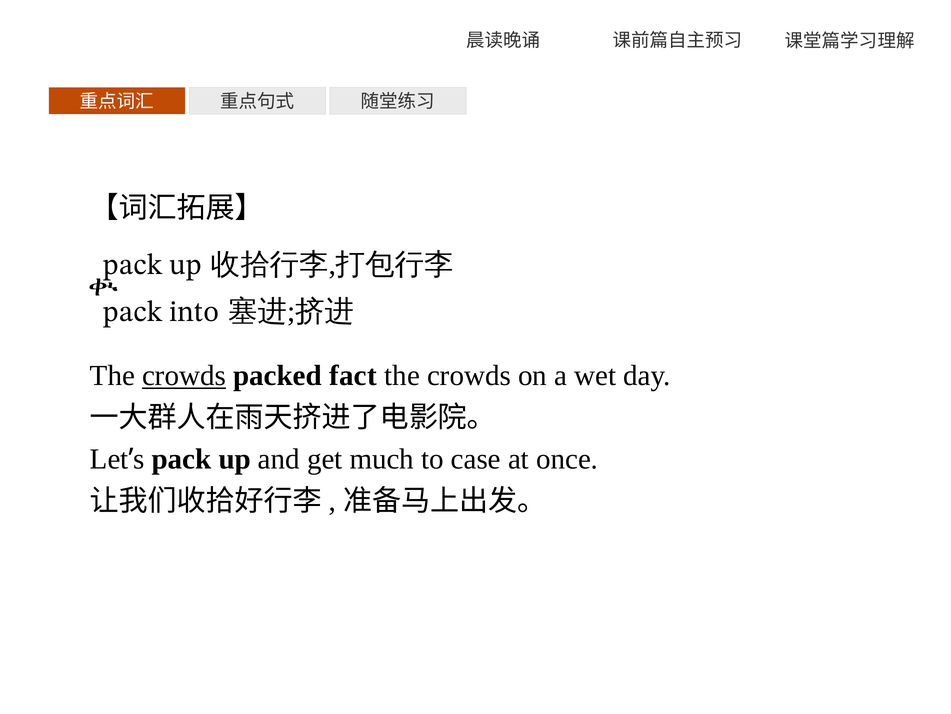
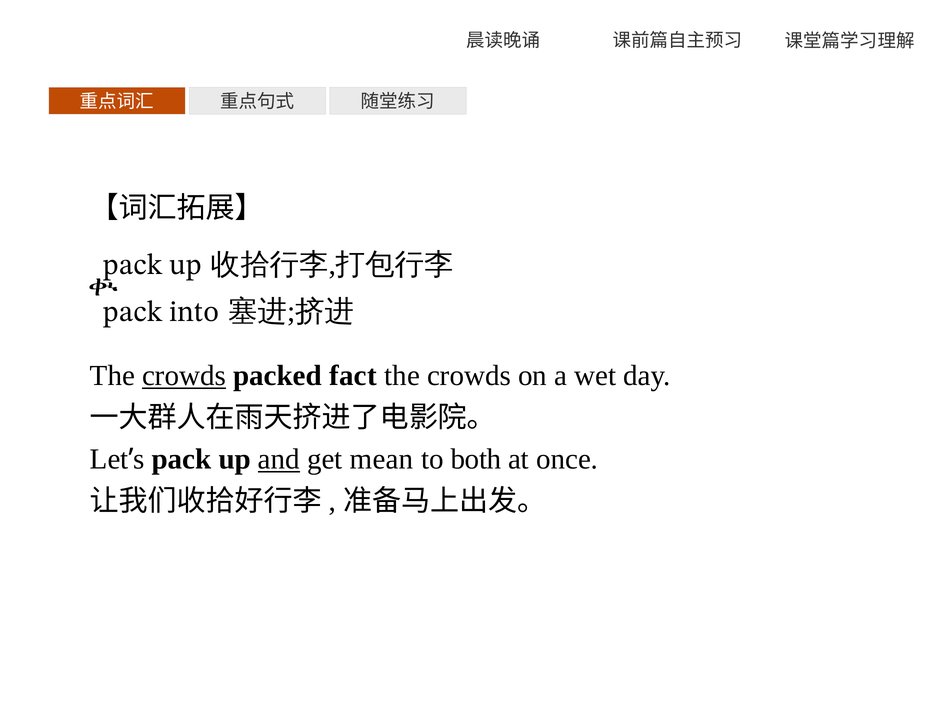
and underline: none -> present
much: much -> mean
case: case -> both
